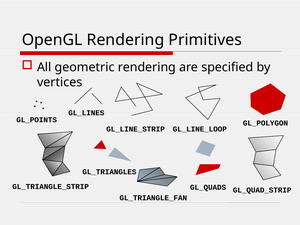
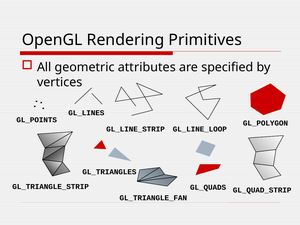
geometric rendering: rendering -> attributes
